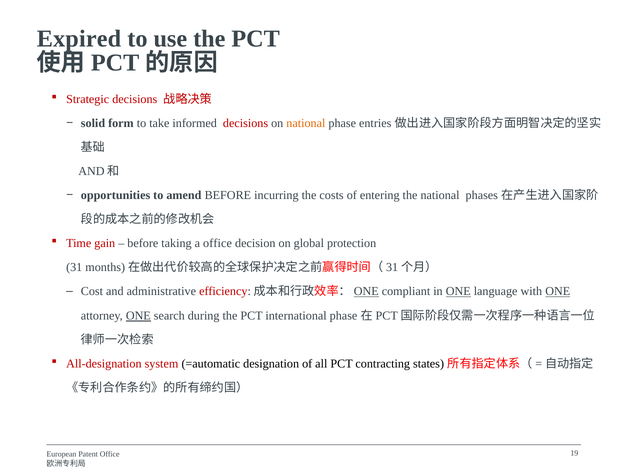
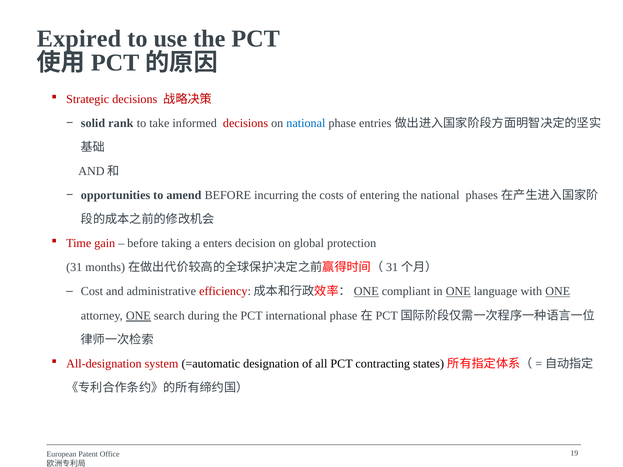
form: form -> rank
national at (306, 123) colour: orange -> blue
a office: office -> enters
